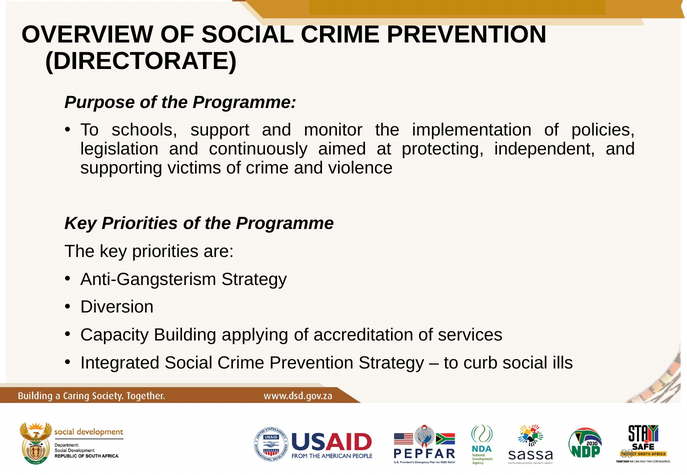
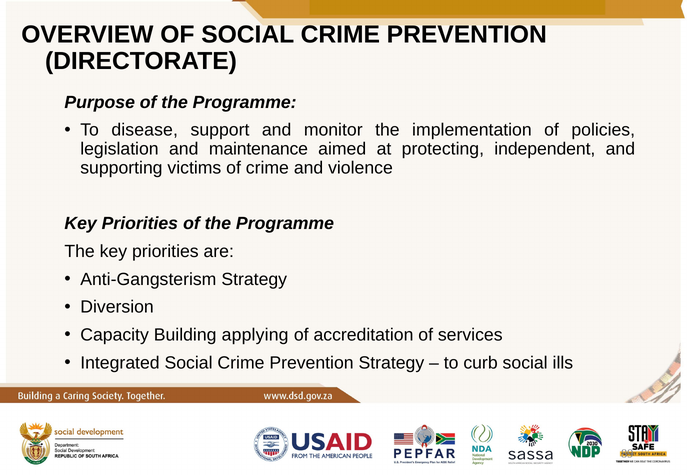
schools: schools -> disease
continuously: continuously -> maintenance
